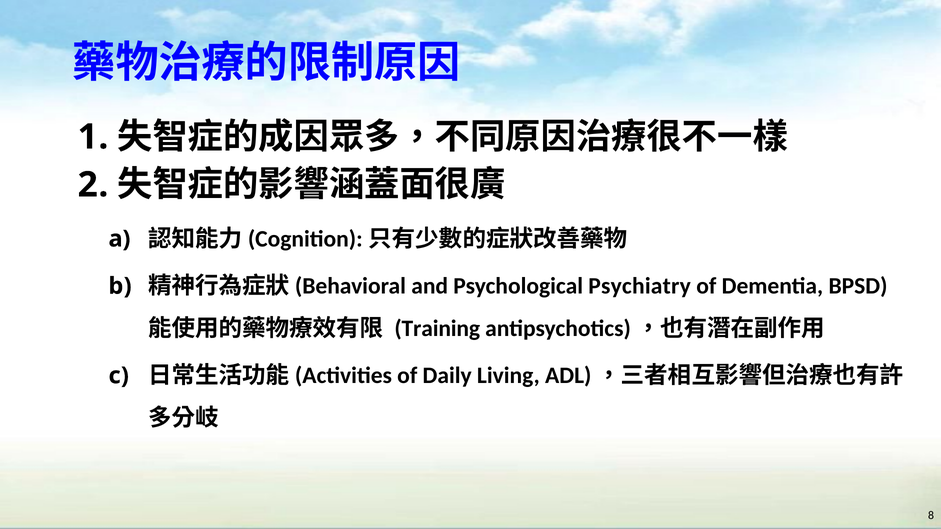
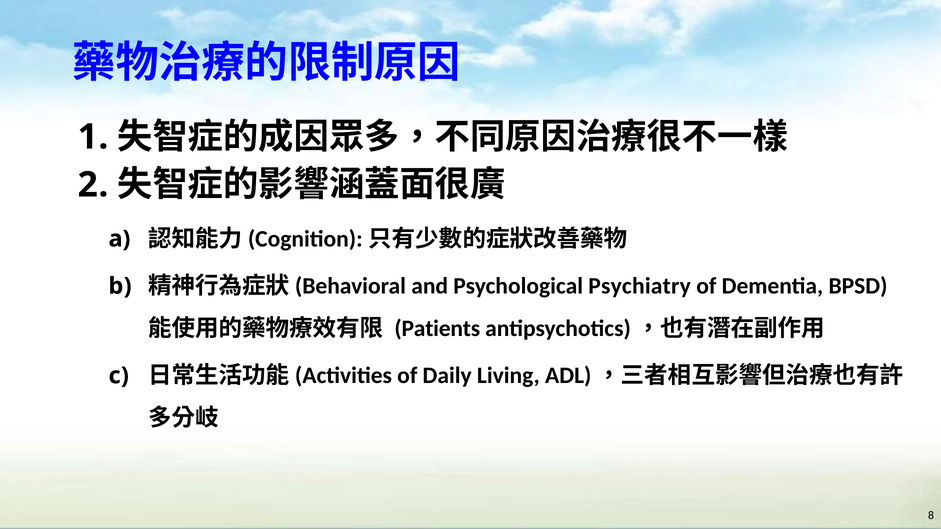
Training: Training -> Patients
